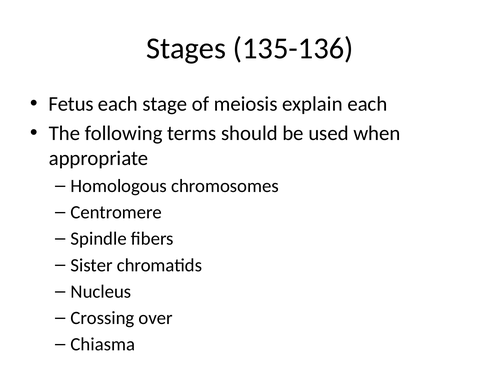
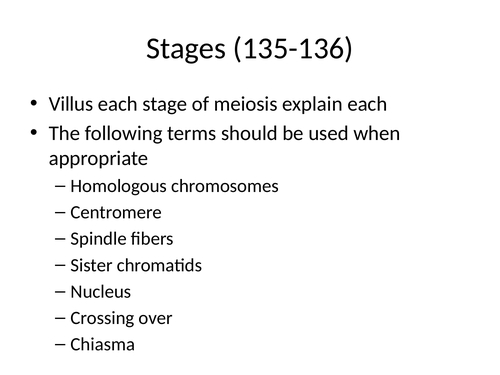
Fetus: Fetus -> Villus
